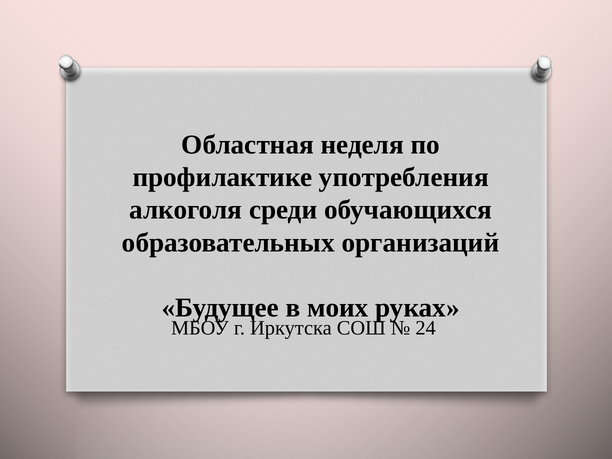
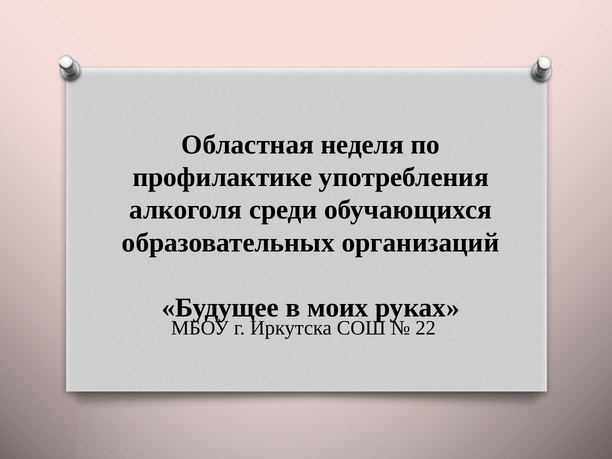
24: 24 -> 22
